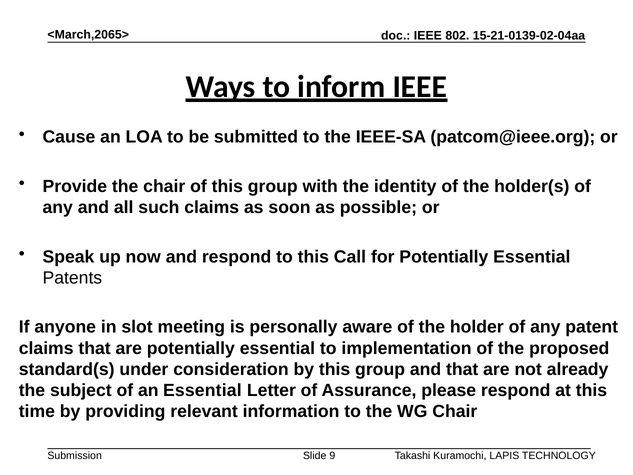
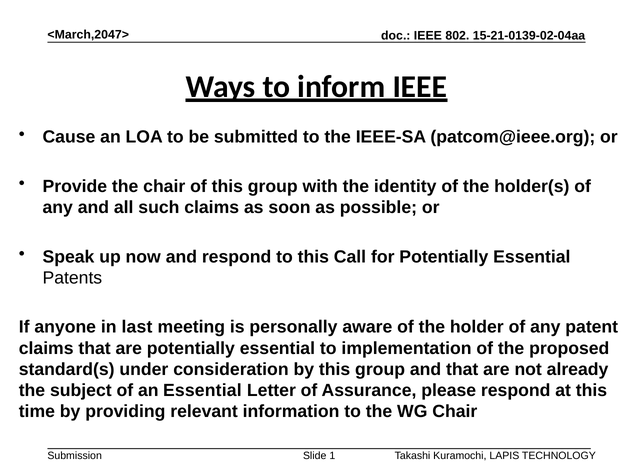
<March,2065>: <March,2065> -> <March,2047>
slot: slot -> last
9: 9 -> 1
